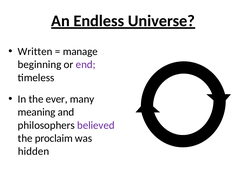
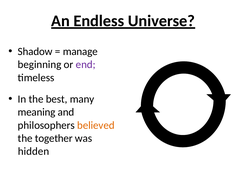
Written: Written -> Shadow
ever: ever -> best
believed colour: purple -> orange
proclaim: proclaim -> together
